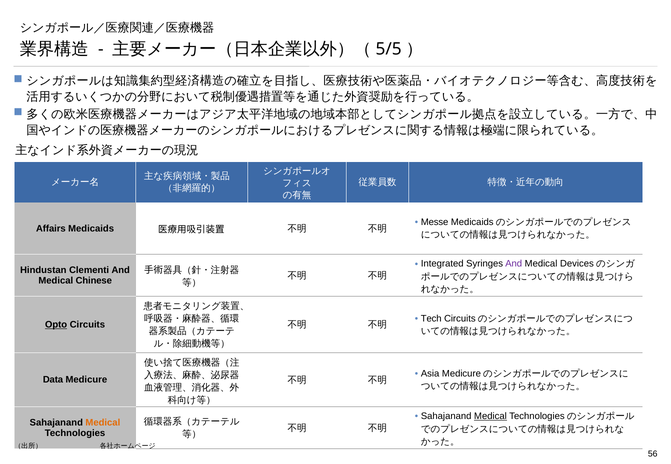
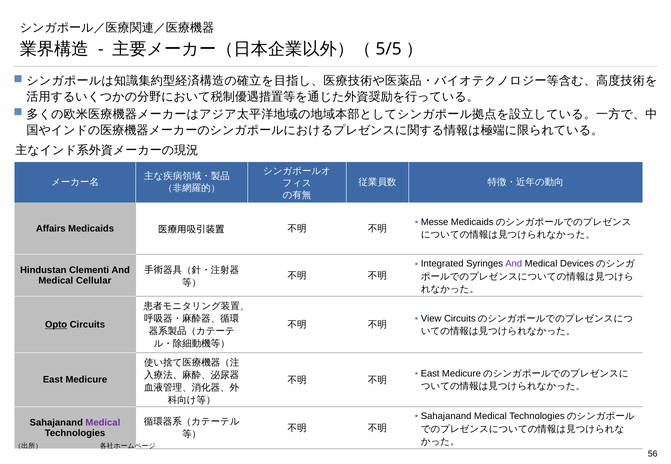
Chinese: Chinese -> Cellular
Tech: Tech -> View
Asia at (430, 374): Asia -> East
Data at (53, 380): Data -> East
Medical at (490, 417) underline: present -> none
Medical at (103, 423) colour: orange -> purple
